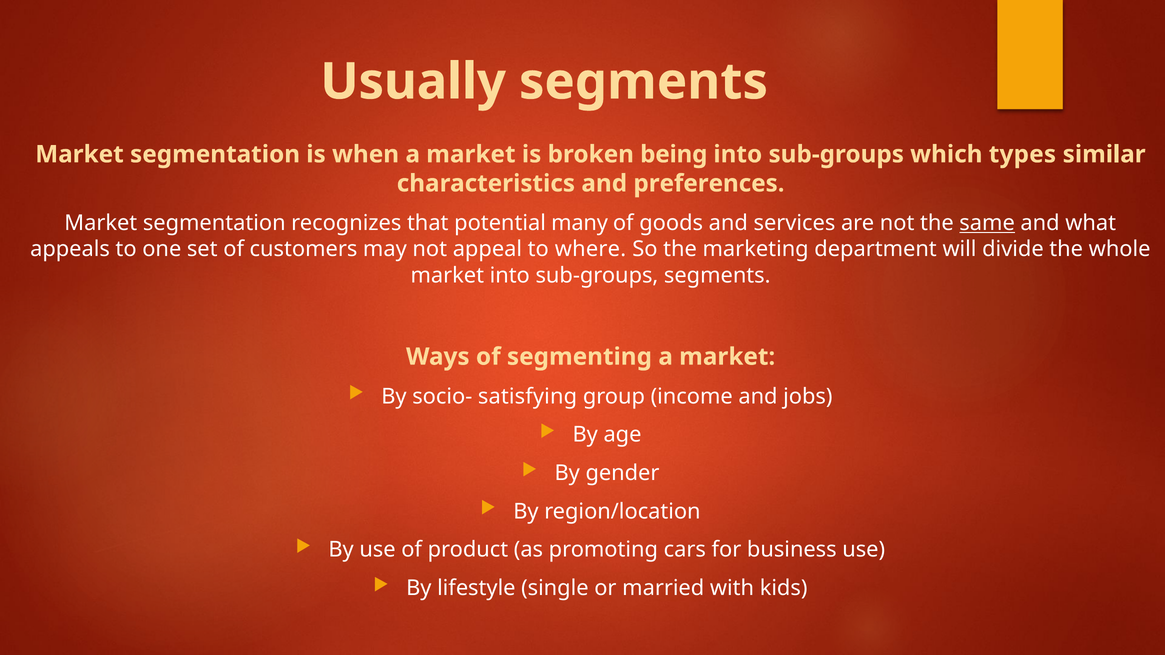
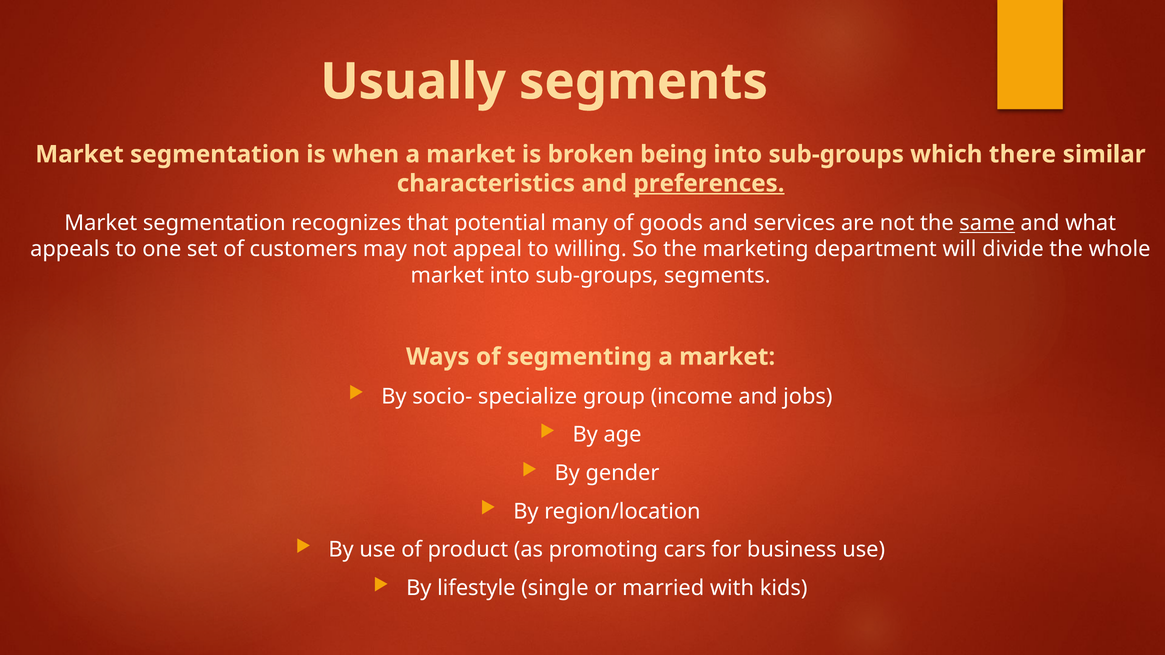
types: types -> there
preferences underline: none -> present
where: where -> willing
satisfying: satisfying -> specialize
